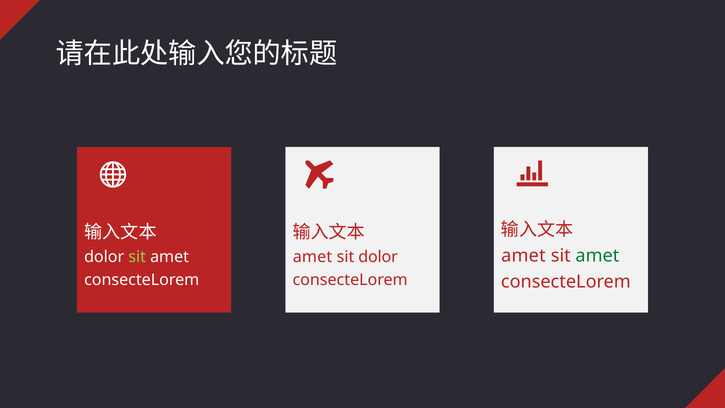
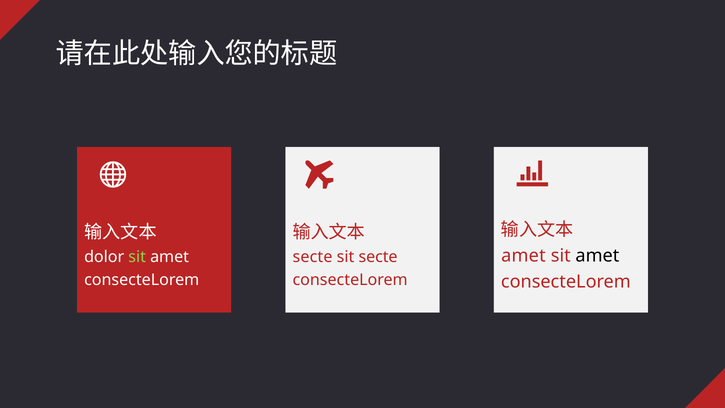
amet at (597, 256) colour: green -> black
amet at (313, 257): amet -> secte
sit dolor: dolor -> secte
